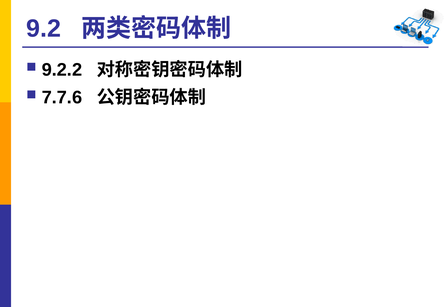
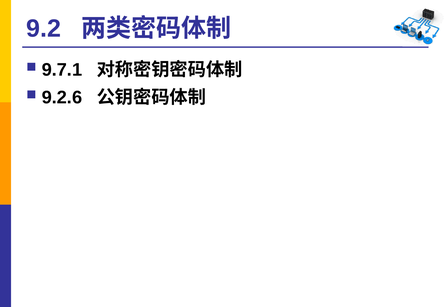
9.2.2: 9.2.2 -> 9.7.1
7.7.6: 7.7.6 -> 9.2.6
